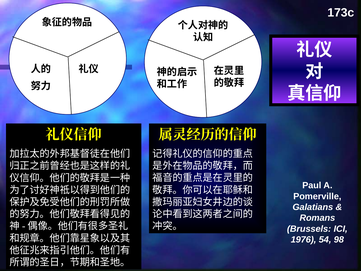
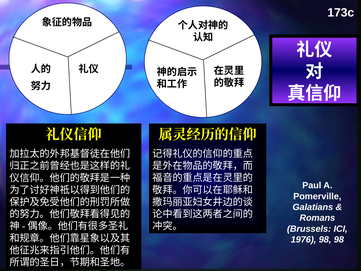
1976 54: 54 -> 98
